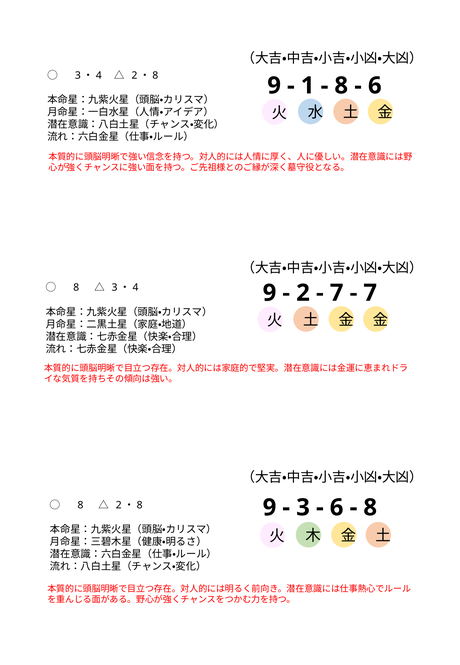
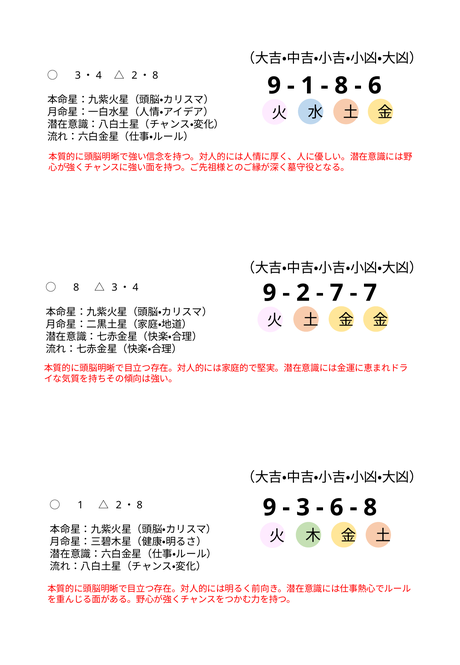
8 at (80, 505): 8 -> 1
